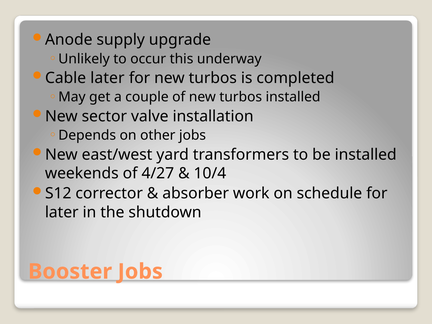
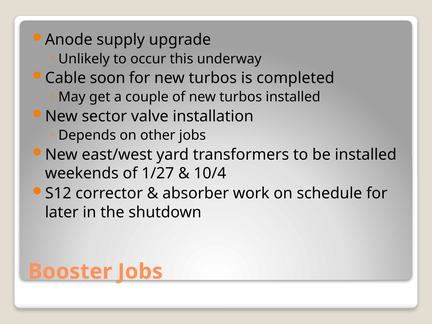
Cable later: later -> soon
4/27: 4/27 -> 1/27
